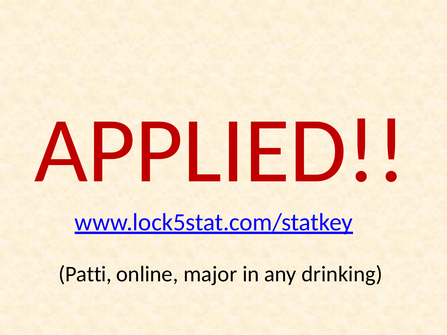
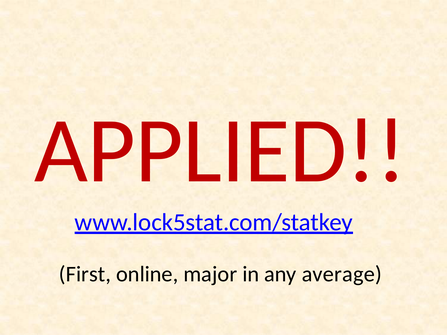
Patti: Patti -> First
drinking: drinking -> average
